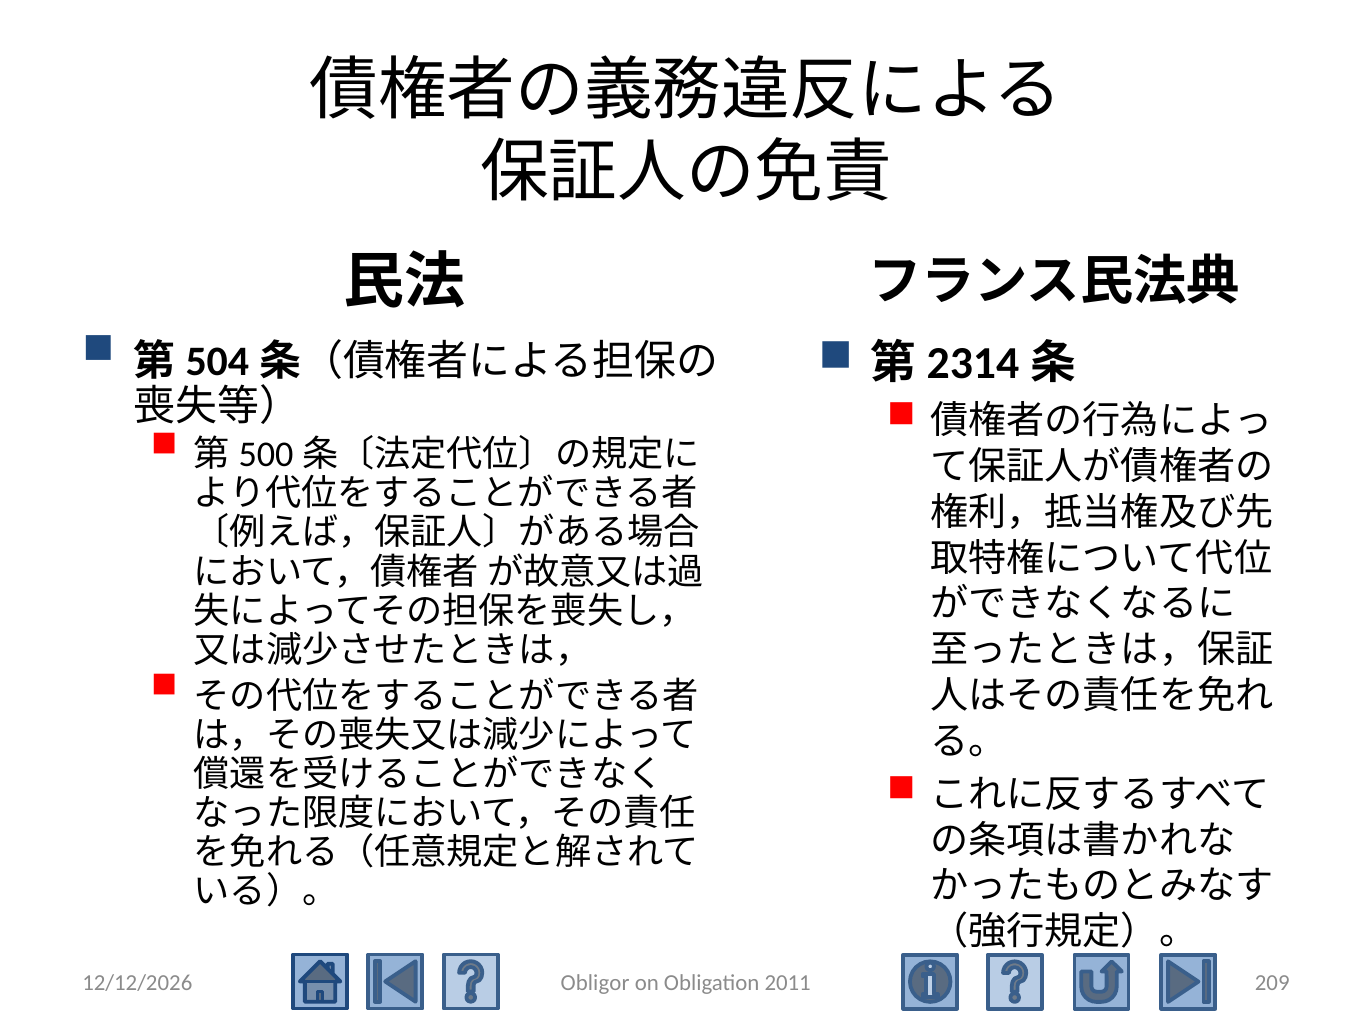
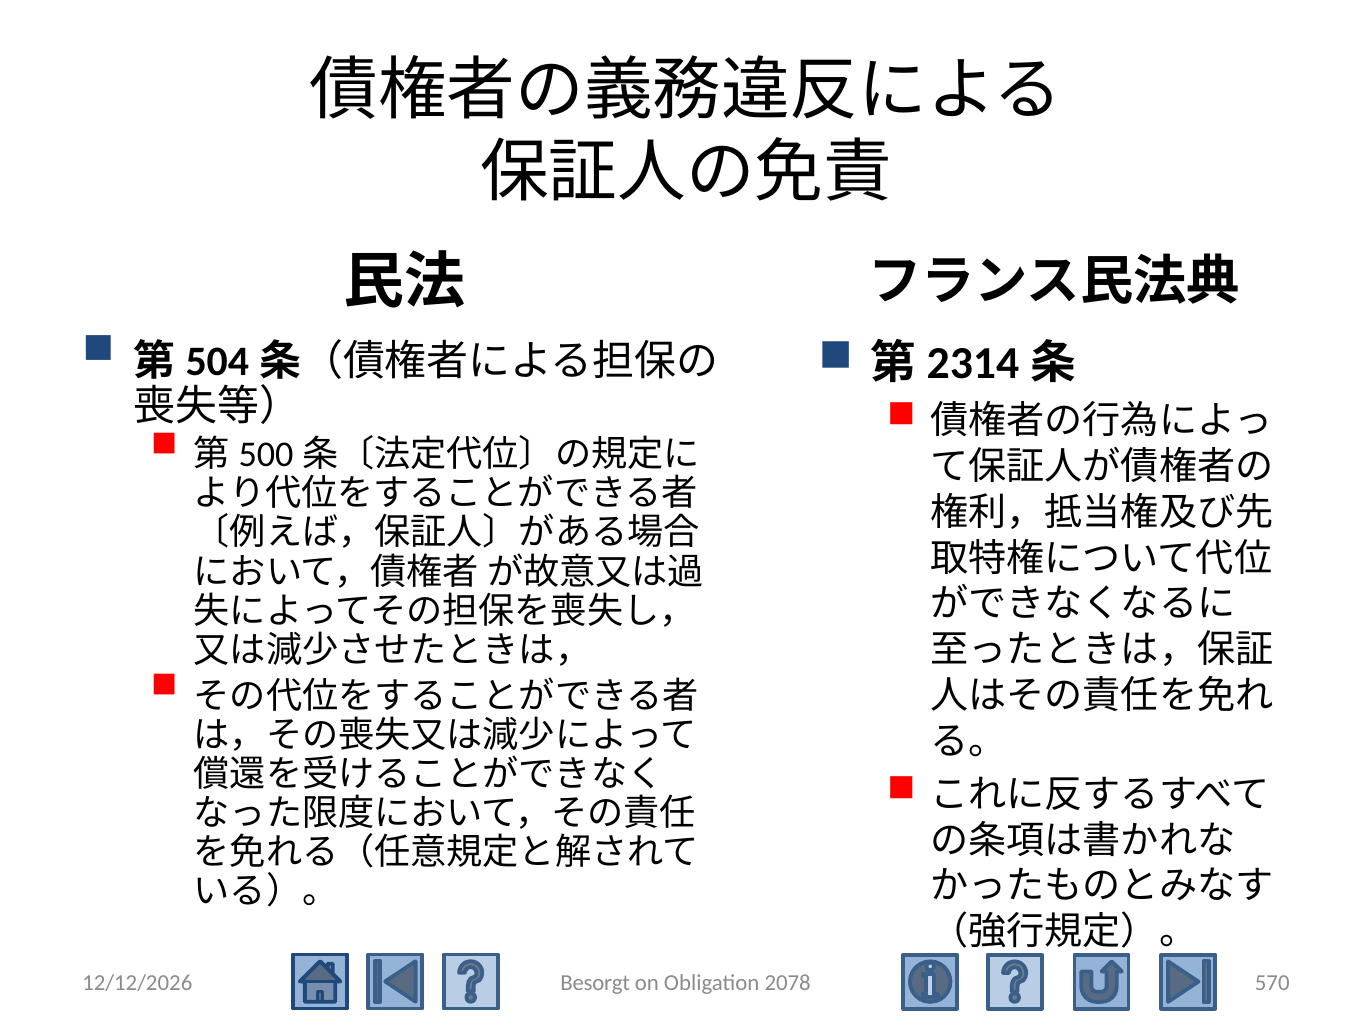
Obligor: Obligor -> Besorgt
2011: 2011 -> 2078
209: 209 -> 570
